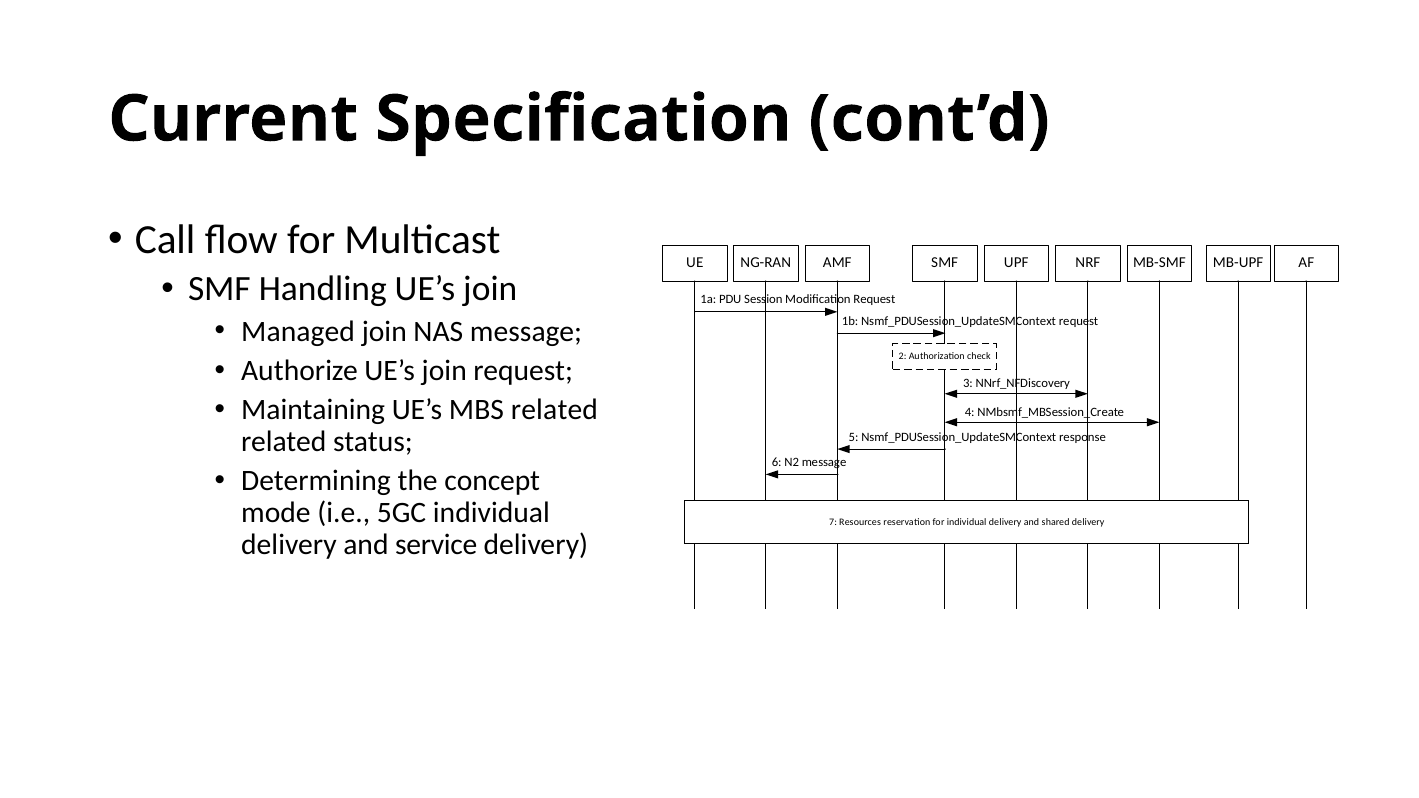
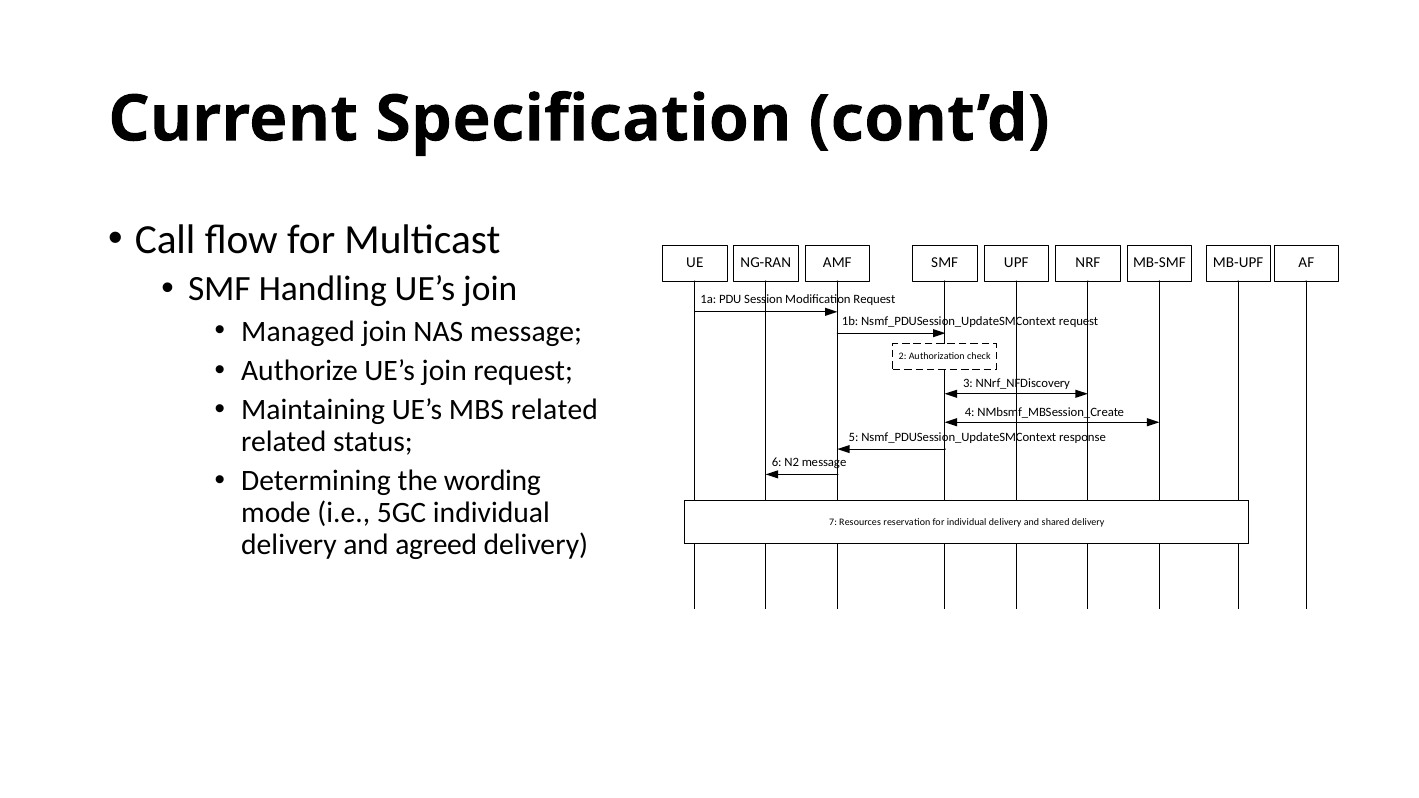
concept: concept -> wording
service: service -> agreed
